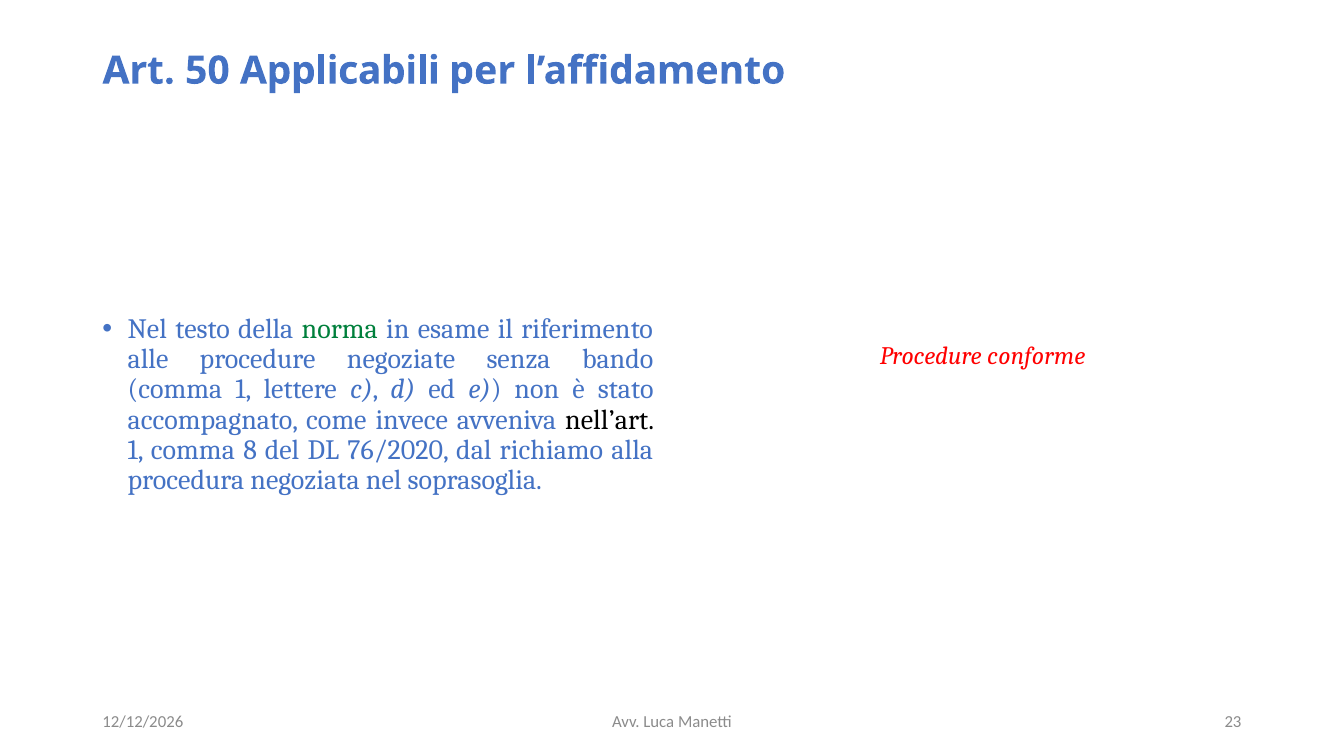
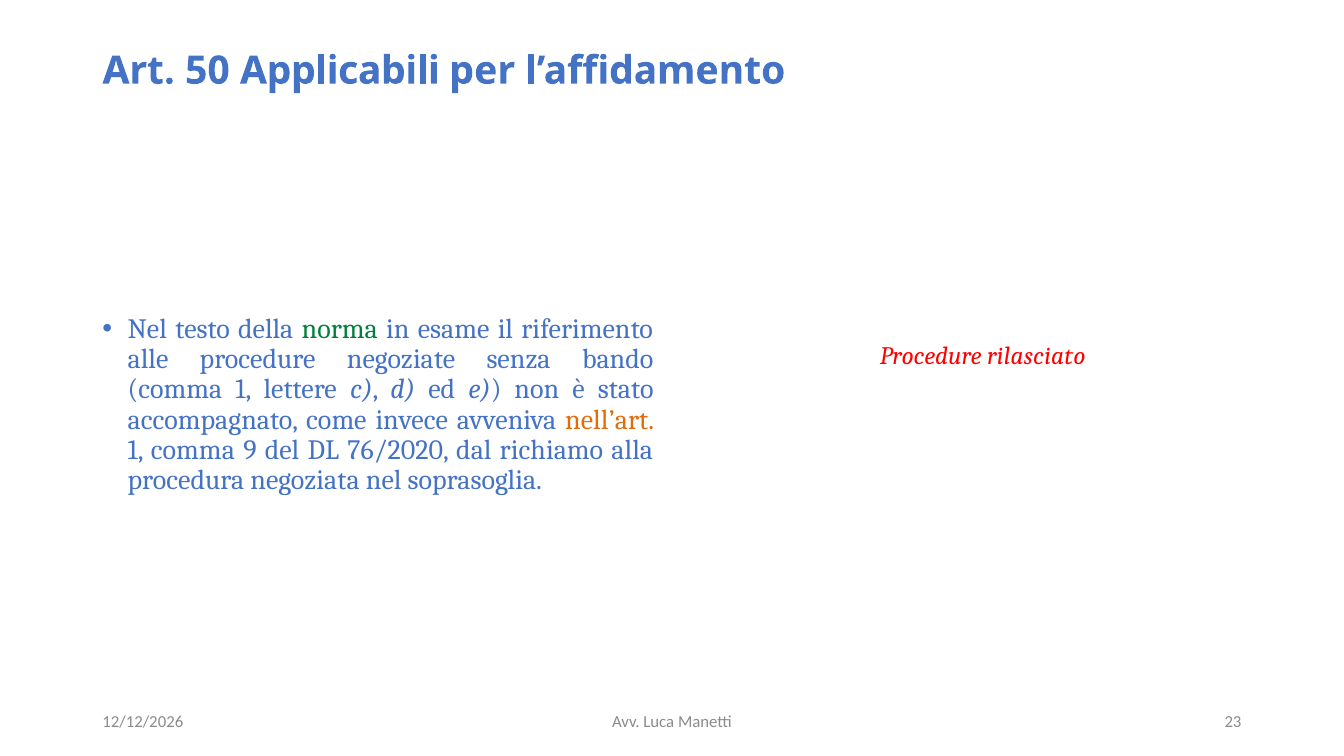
conforme: conforme -> rilasciato
nell’art colour: black -> orange
8: 8 -> 9
